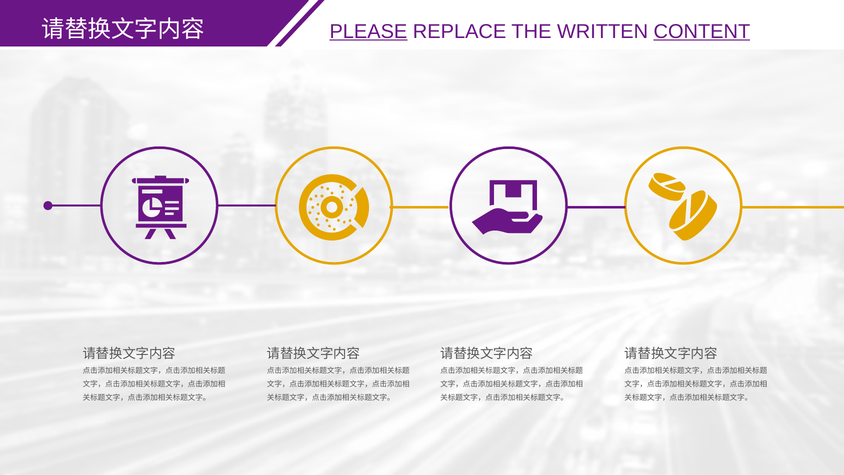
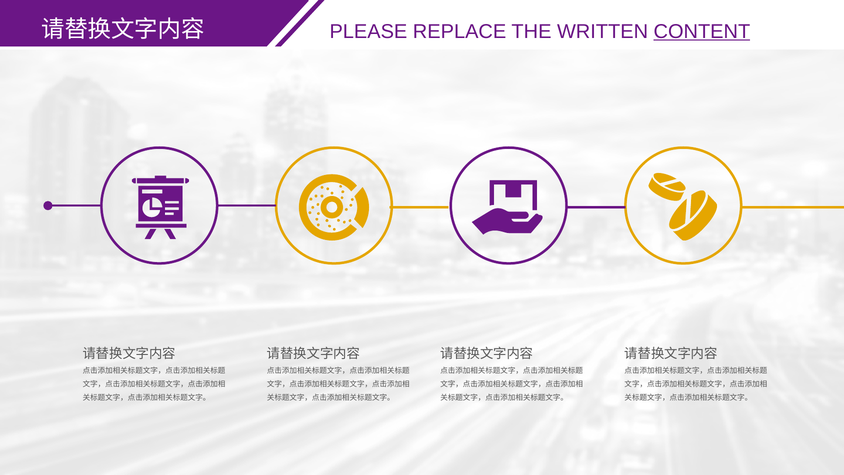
PLEASE underline: present -> none
